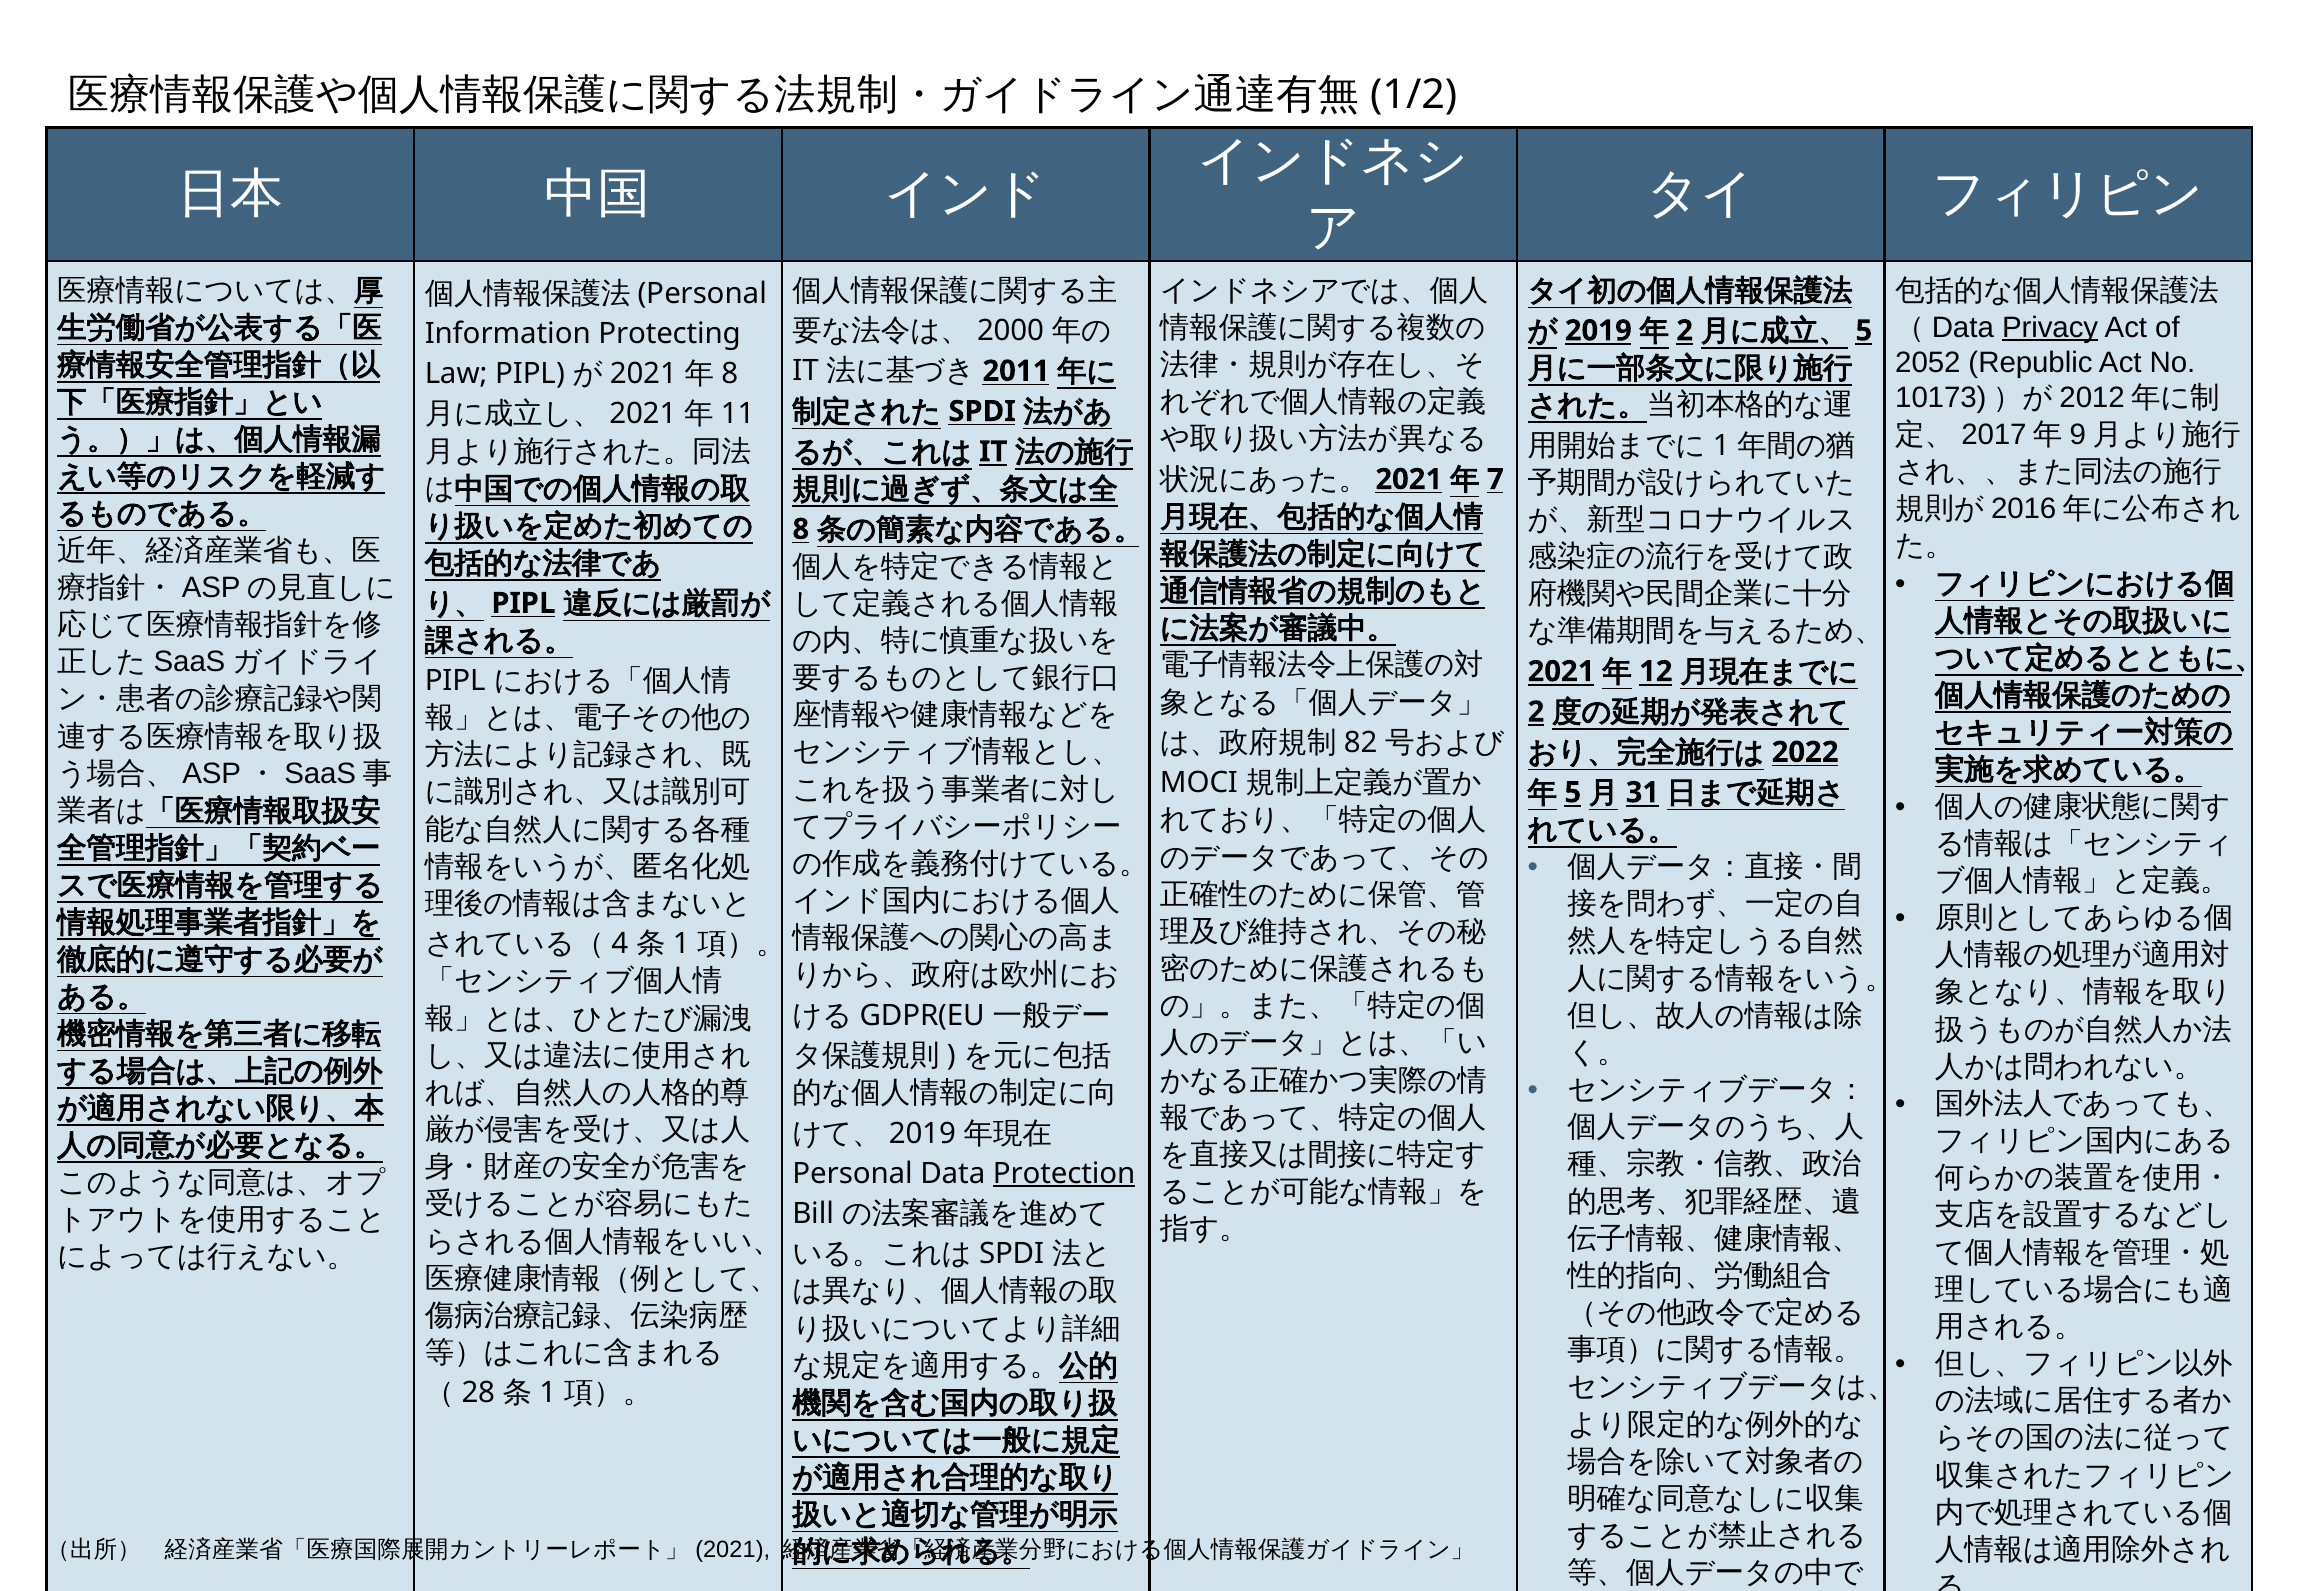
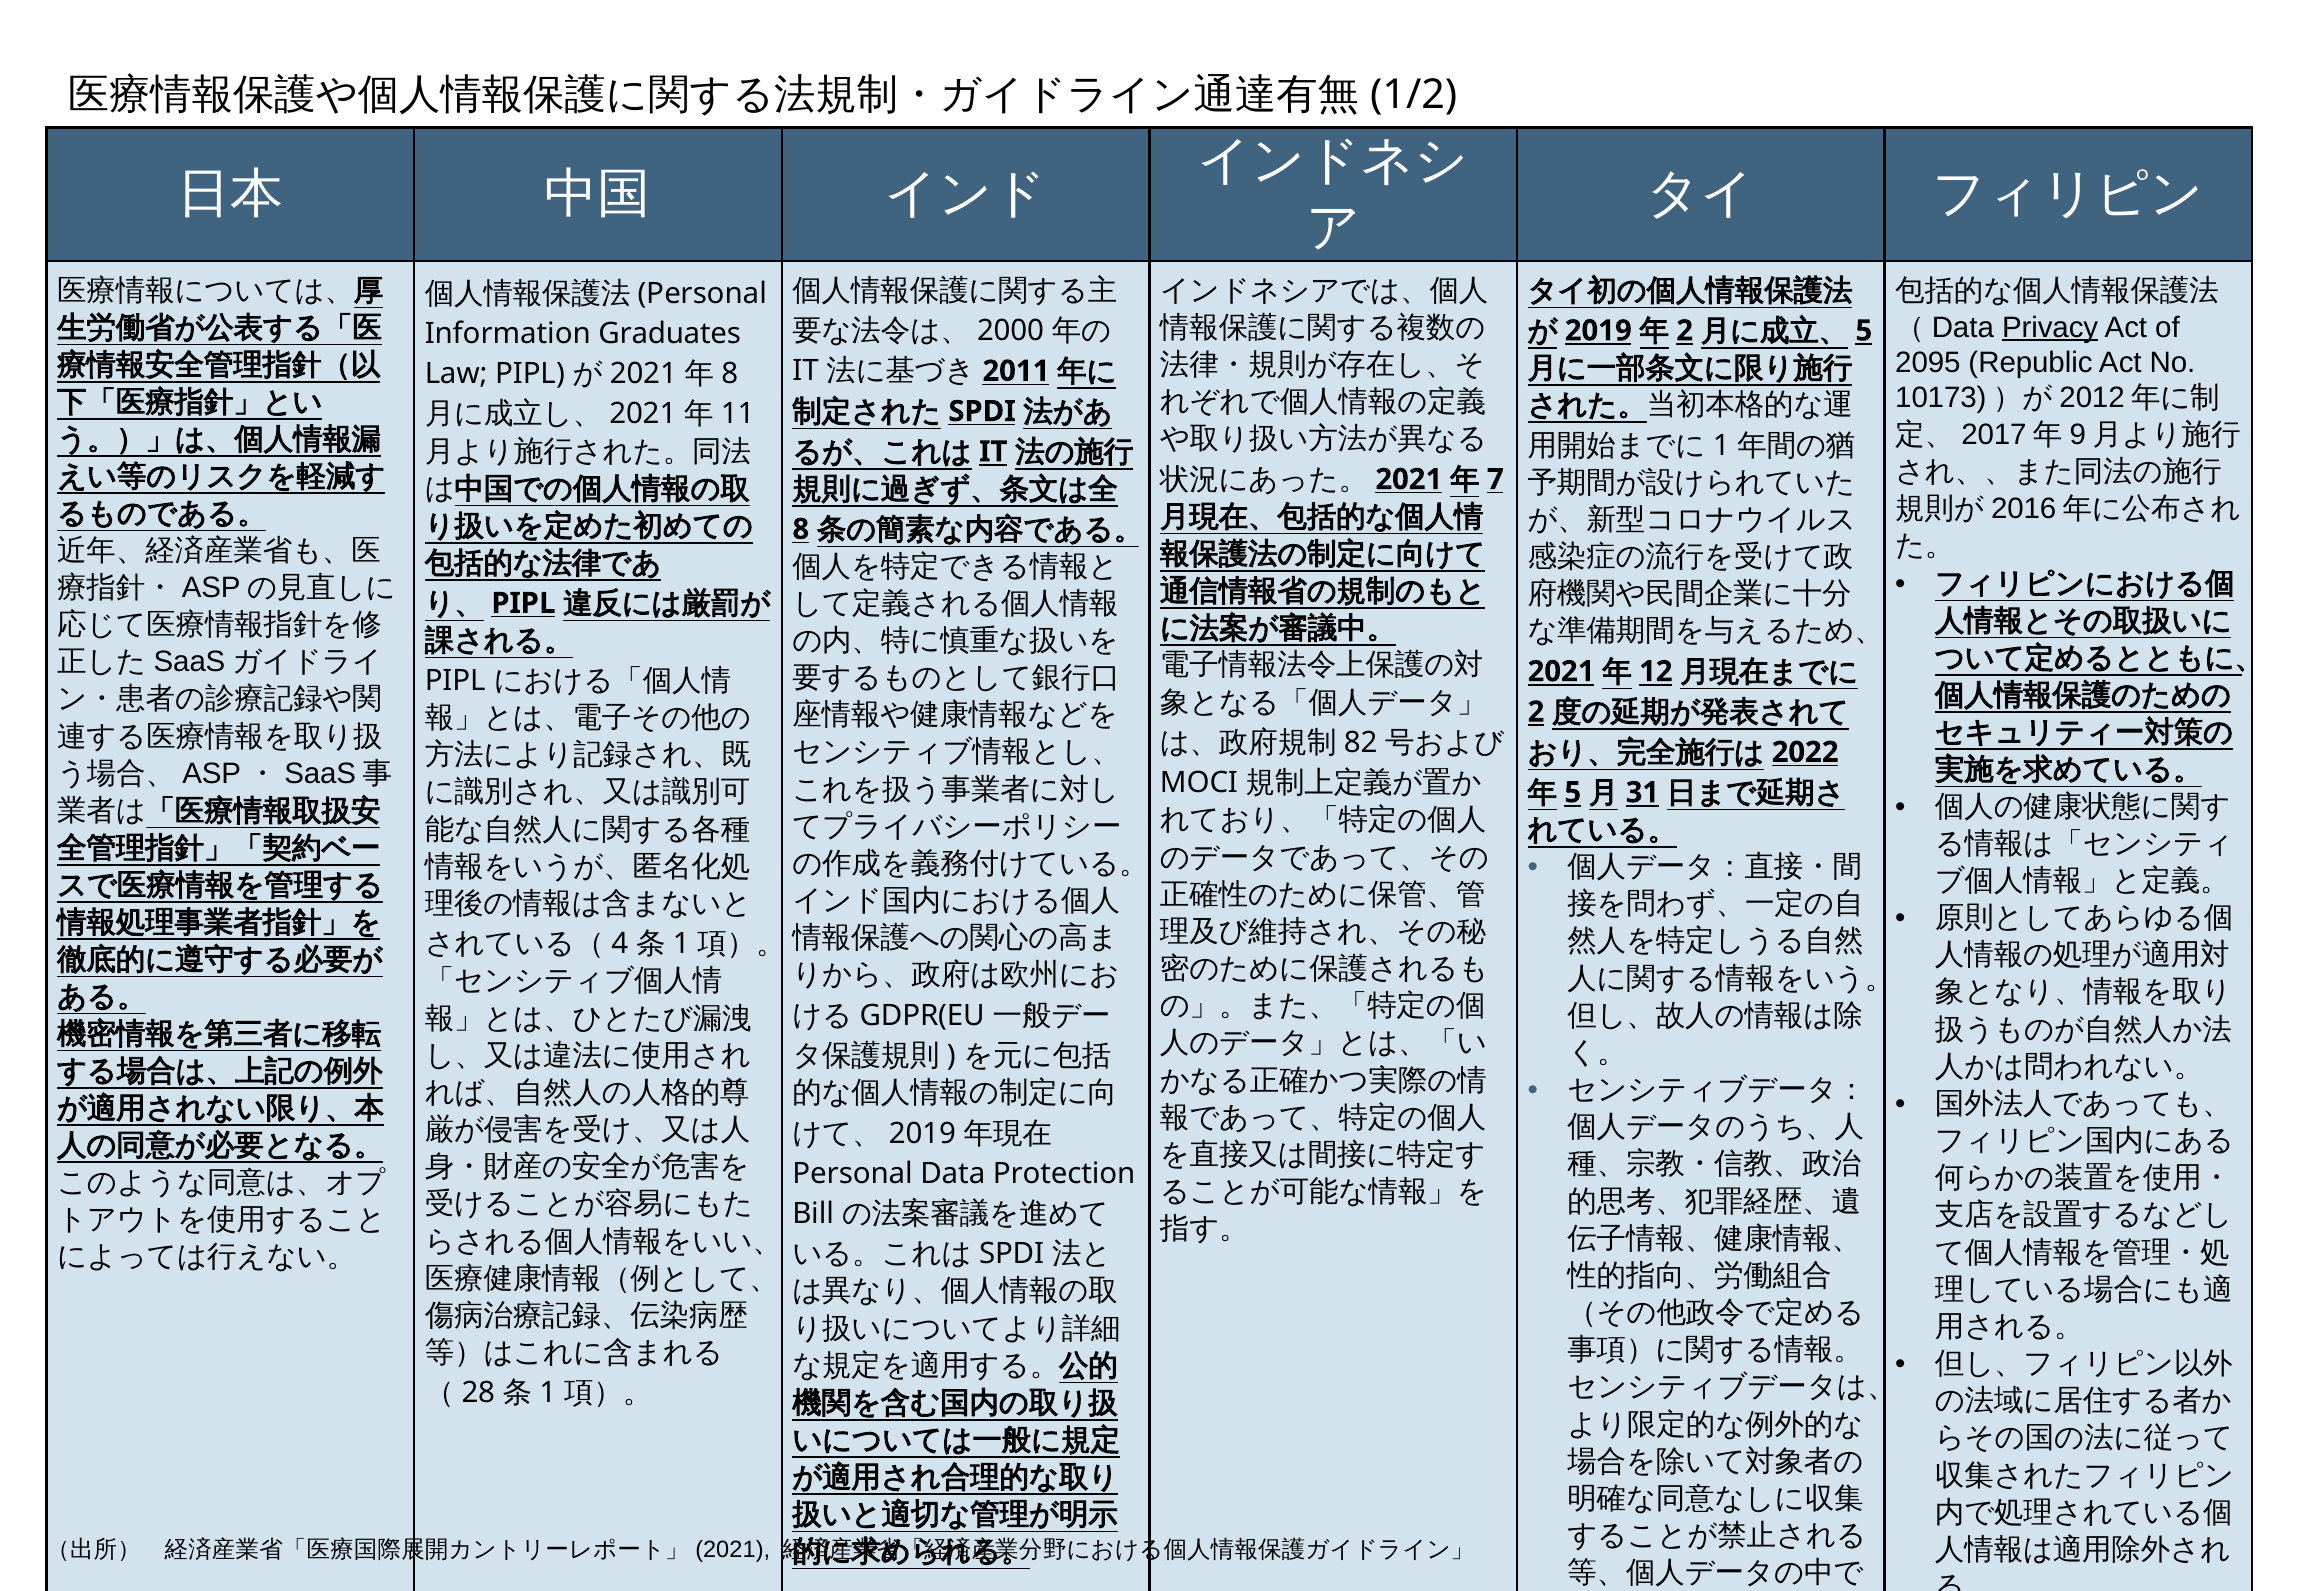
Protecting: Protecting -> Graduates
2052: 2052 -> 2095
Protection underline: present -> none
